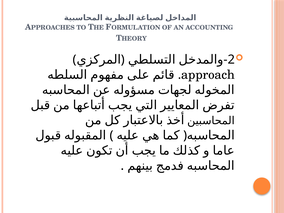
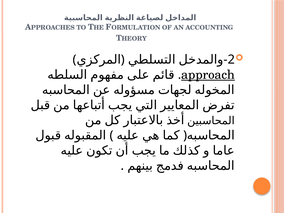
approach underline: none -> present
